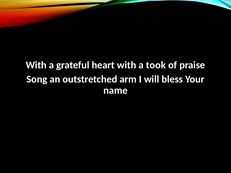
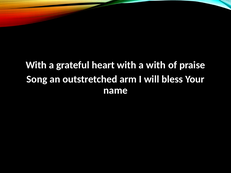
a took: took -> with
